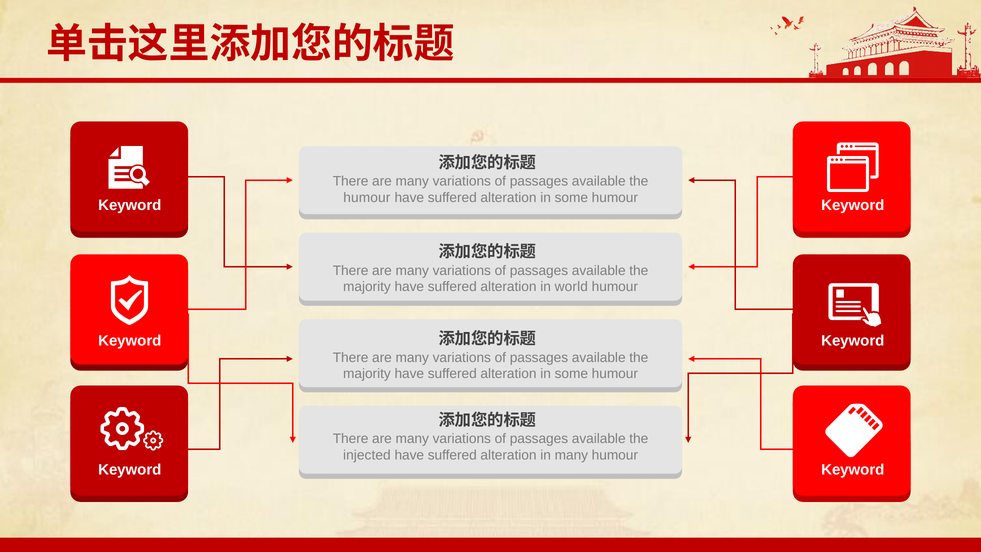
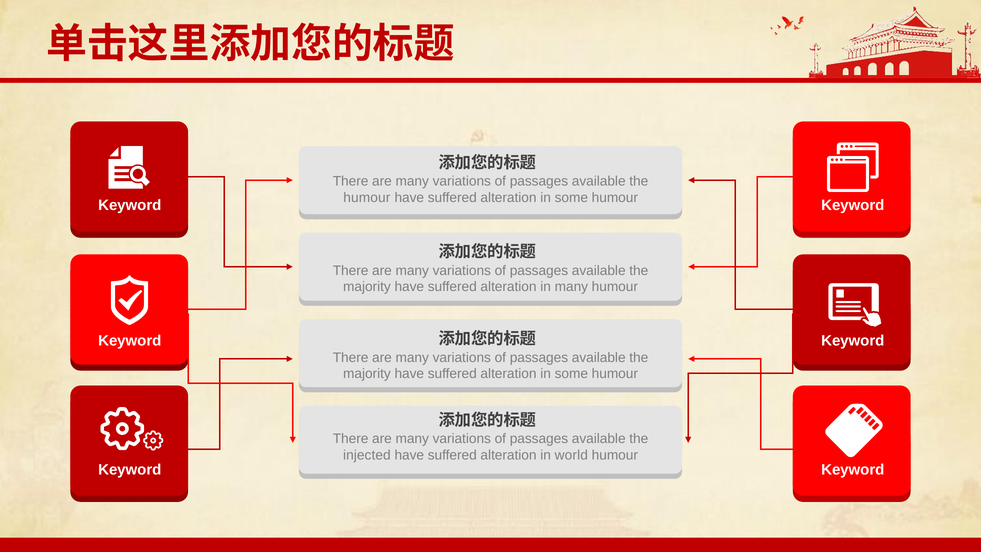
in world: world -> many
in many: many -> world
